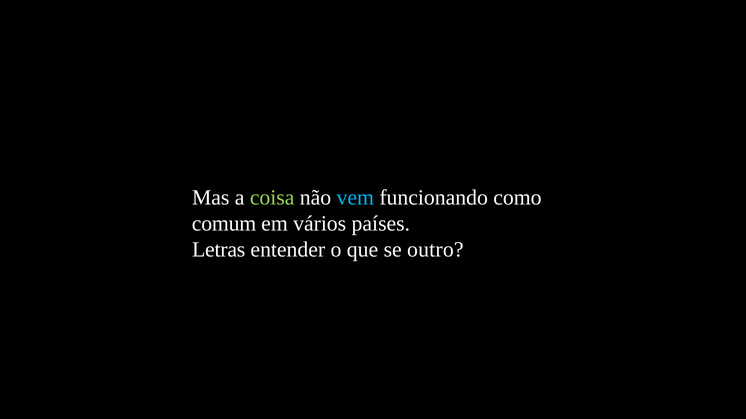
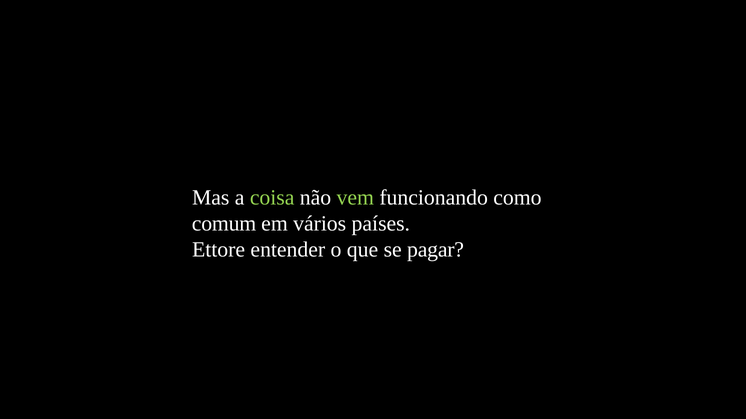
vem colour: light blue -> light green
Letras: Letras -> Ettore
outro: outro -> pagar
